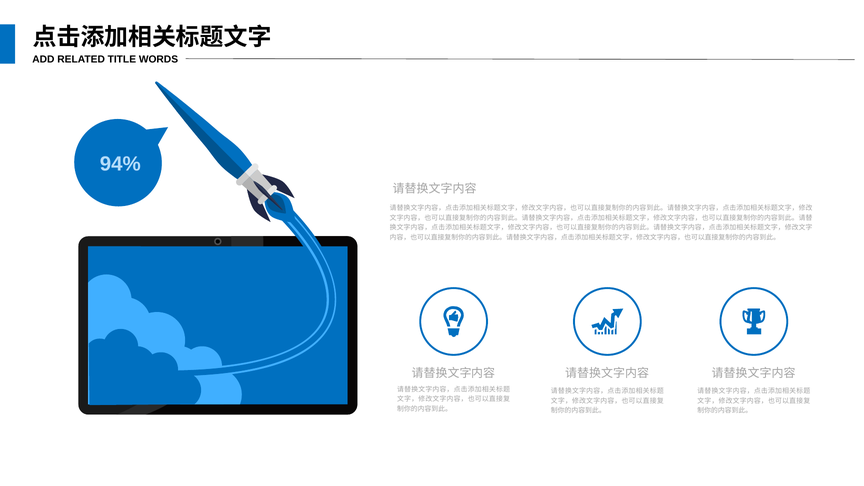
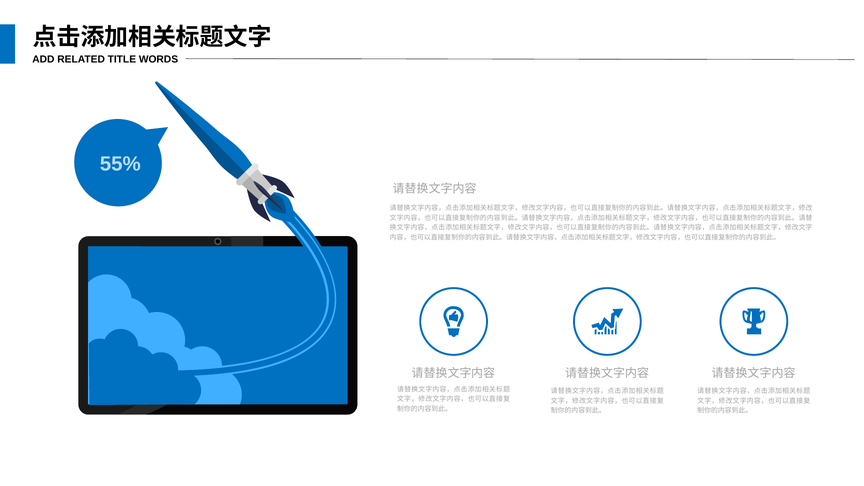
94%: 94% -> 55%
